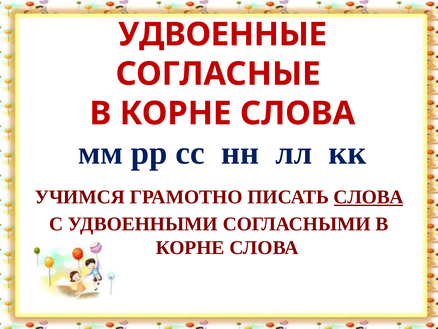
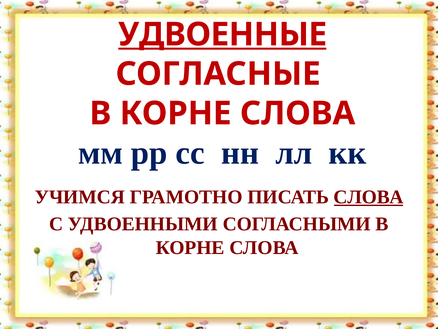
УДВОЕННЫЕ underline: none -> present
